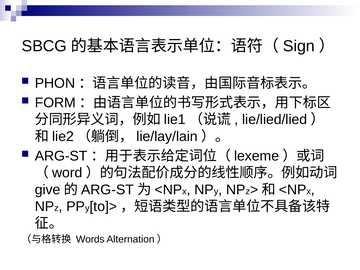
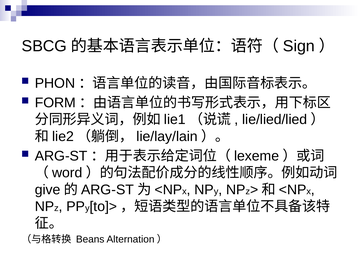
Words: Words -> Beans
